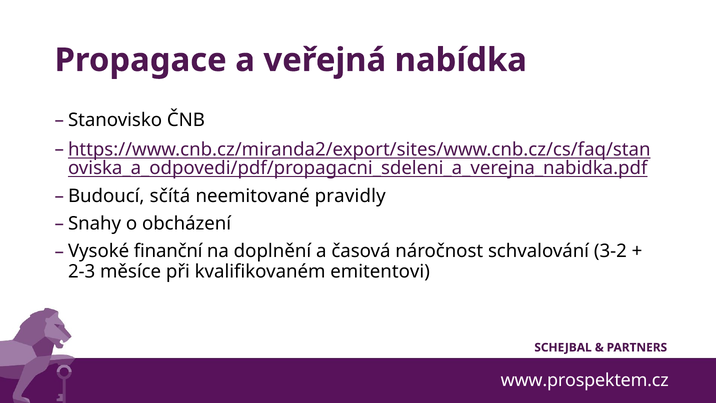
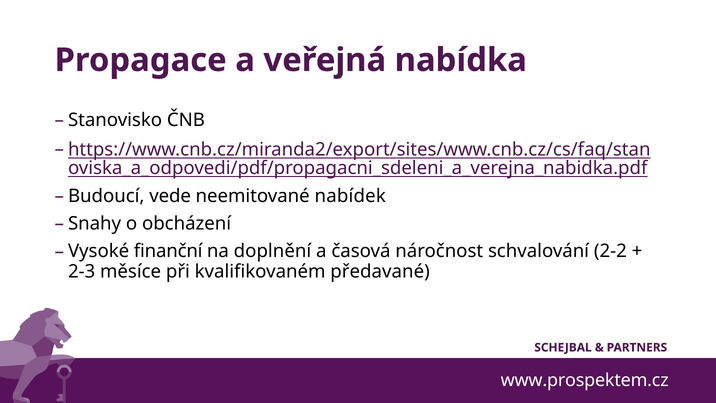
sčítá: sčítá -> vede
pravidly: pravidly -> nabídek
3-2: 3-2 -> 2-2
emitentovi: emitentovi -> předavané
